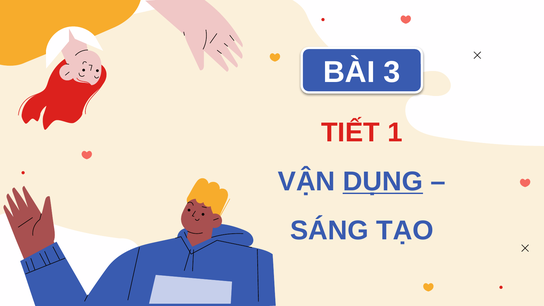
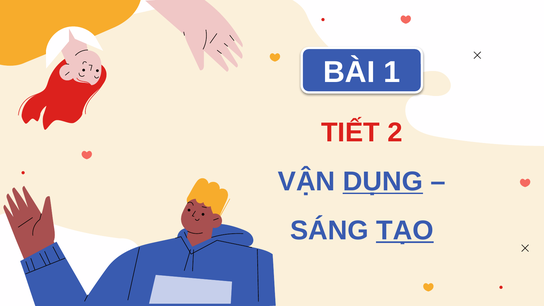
3: 3 -> 1
1: 1 -> 2
TẠO underline: none -> present
